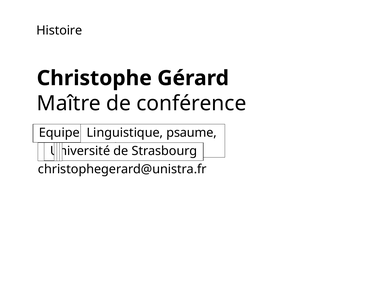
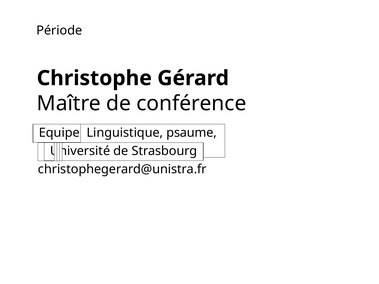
Histoire: Histoire -> Période
